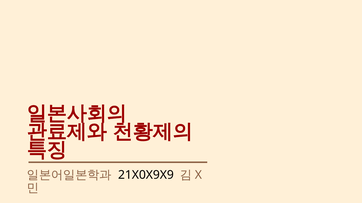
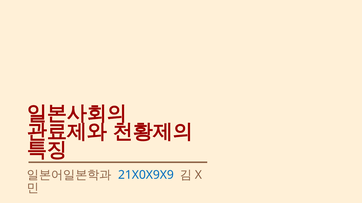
21X0X9X9 colour: black -> blue
